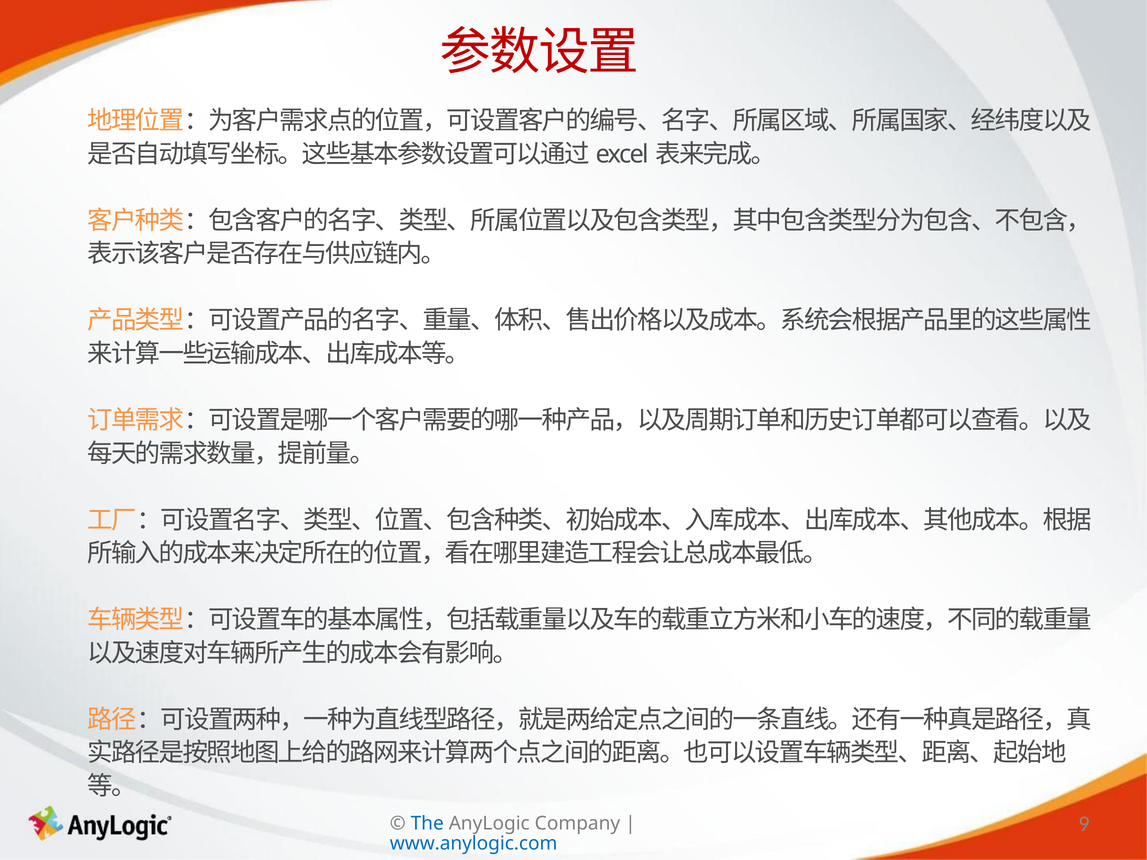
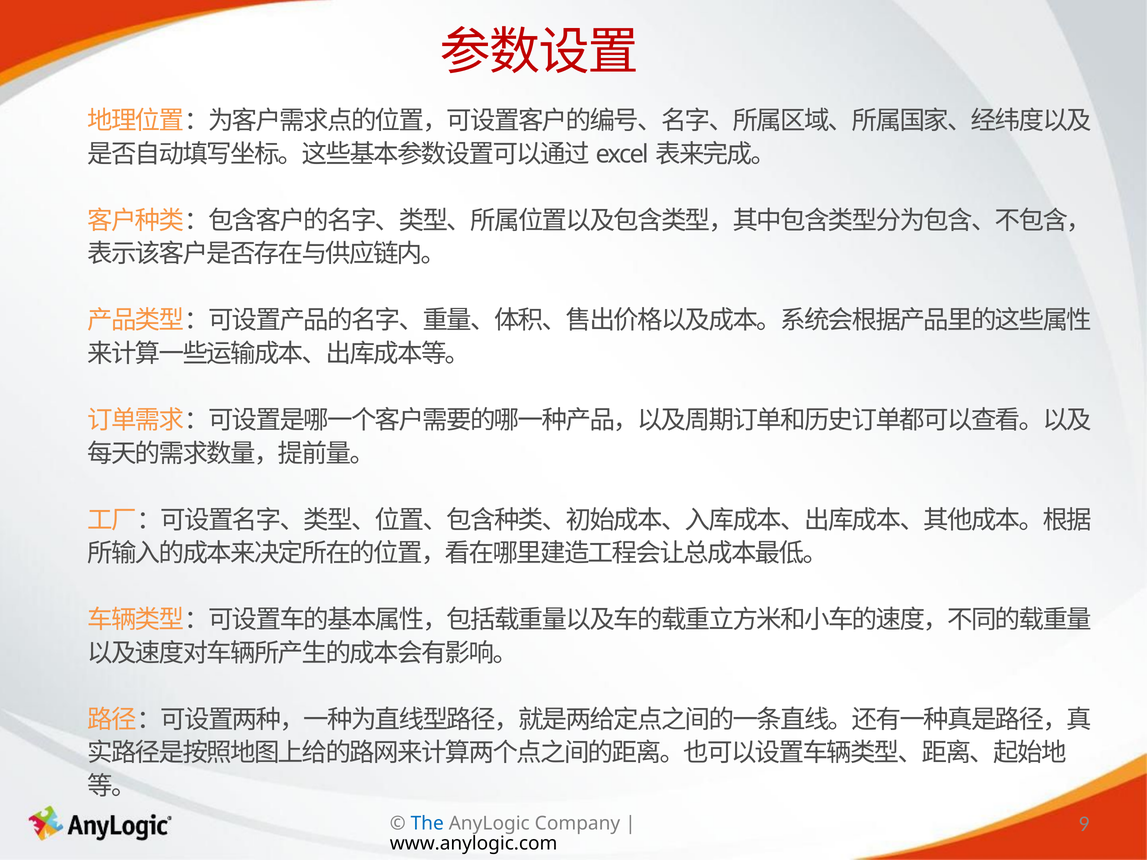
www.anylogic.com colour: blue -> black
